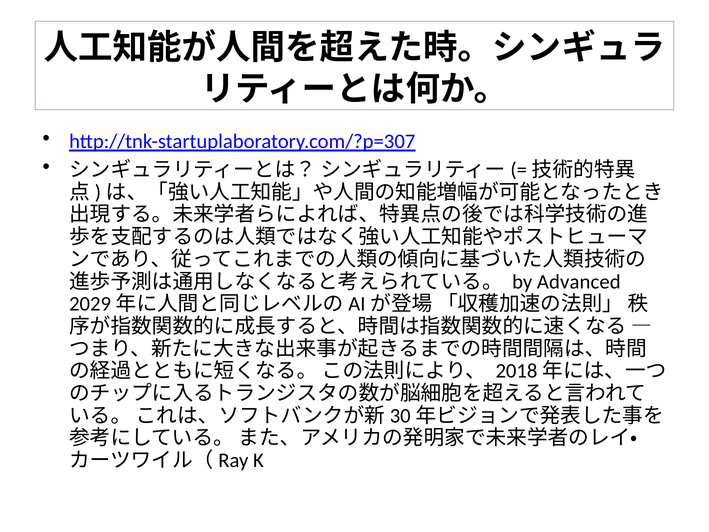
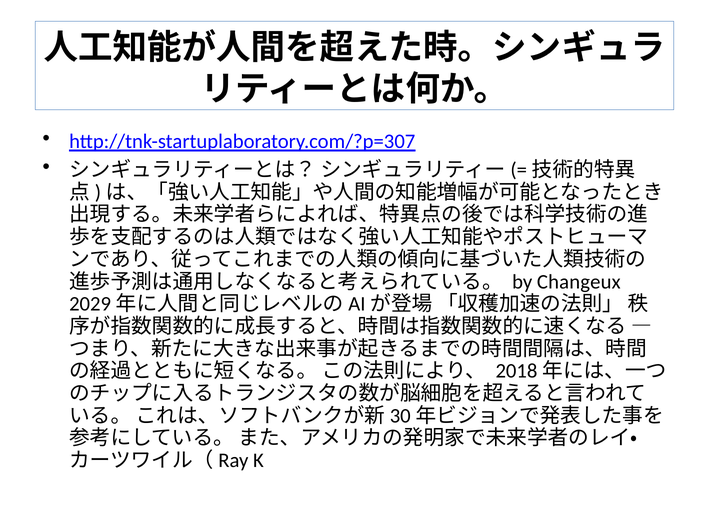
Advanced: Advanced -> Changeux
